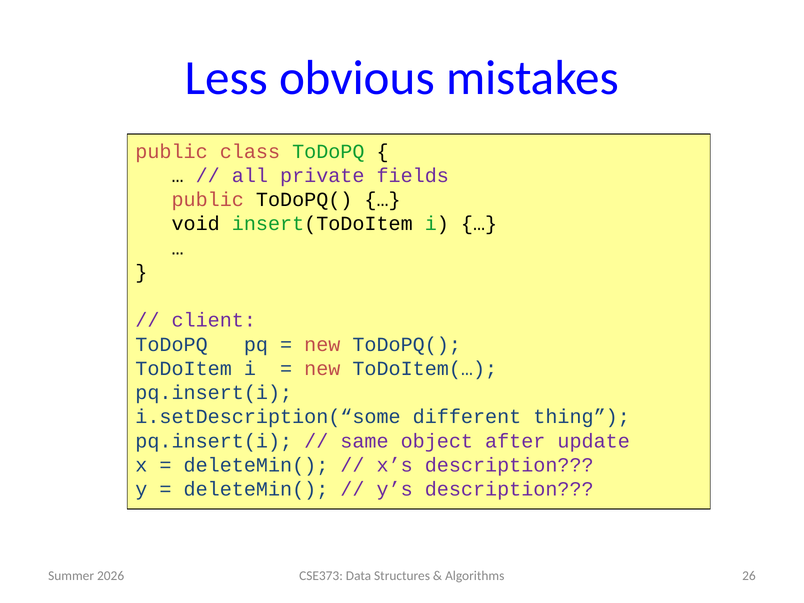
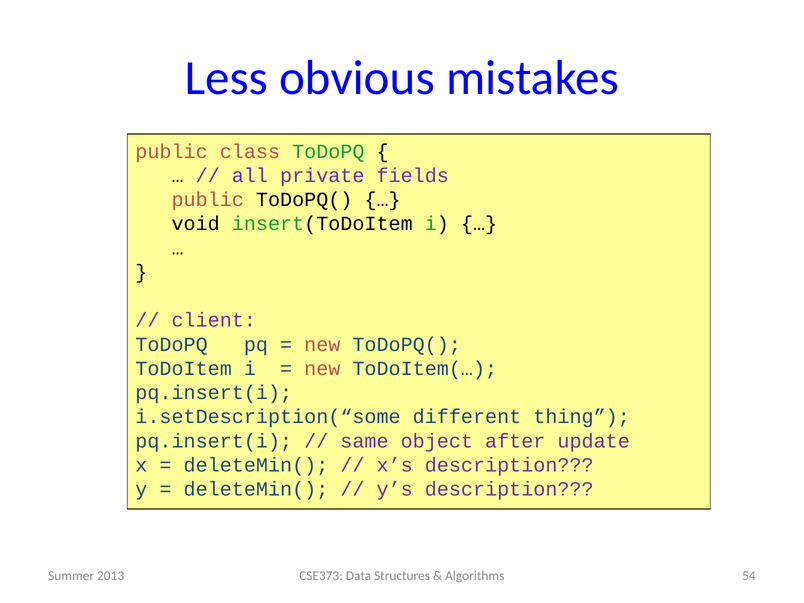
26: 26 -> 54
2026: 2026 -> 2013
